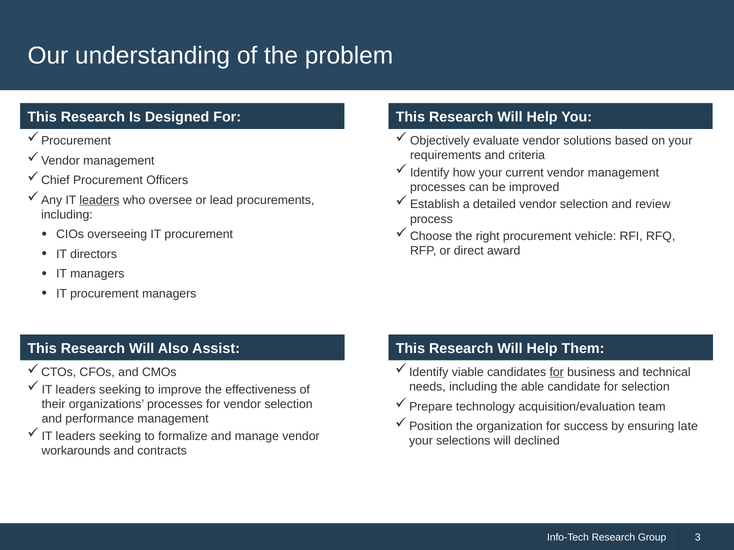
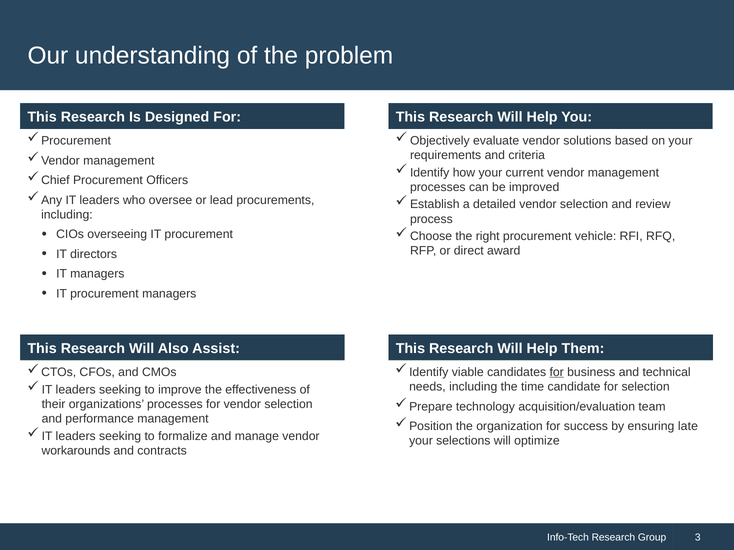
leaders at (100, 200) underline: present -> none
able: able -> time
declined: declined -> optimize
